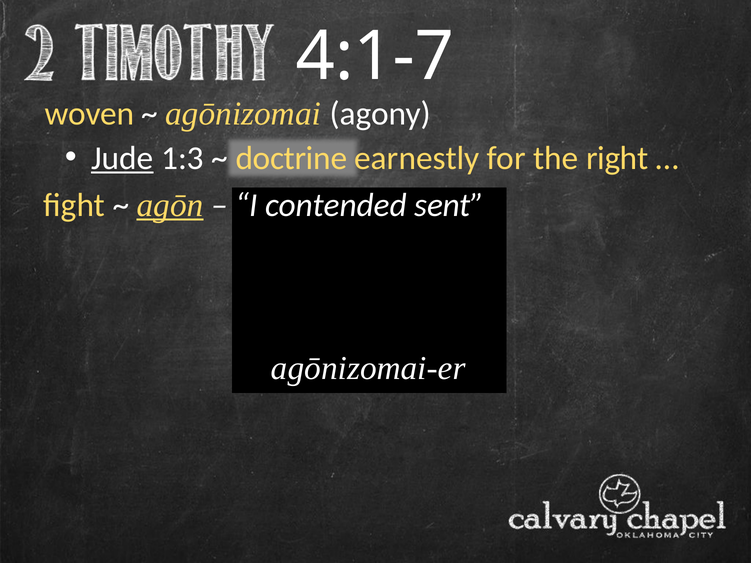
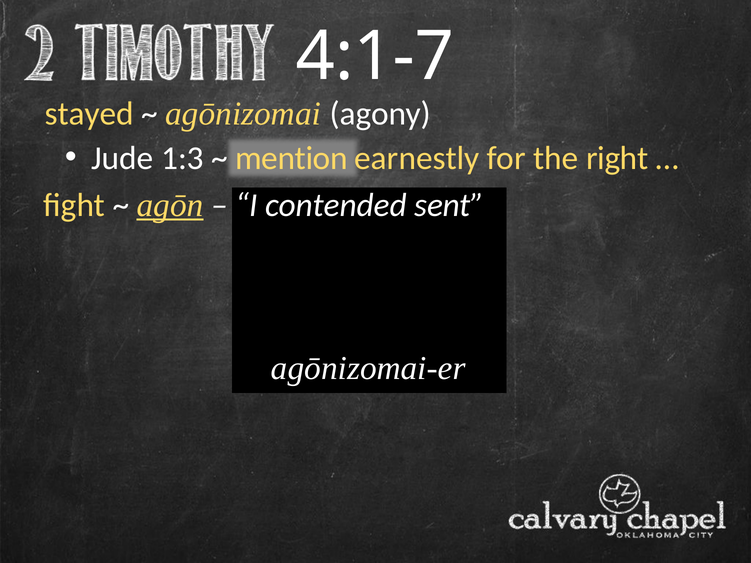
woven: woven -> stayed
Jude underline: present -> none
doctrine: doctrine -> mention
